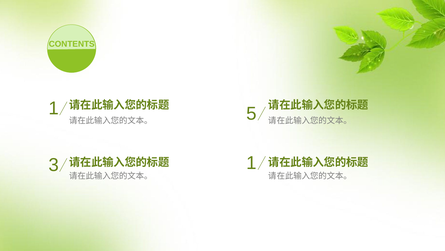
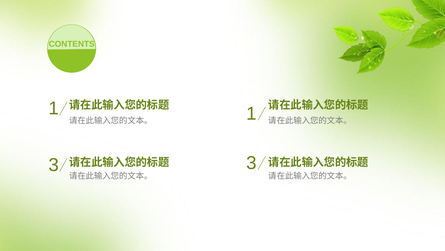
1 5: 5 -> 1
3 1: 1 -> 3
